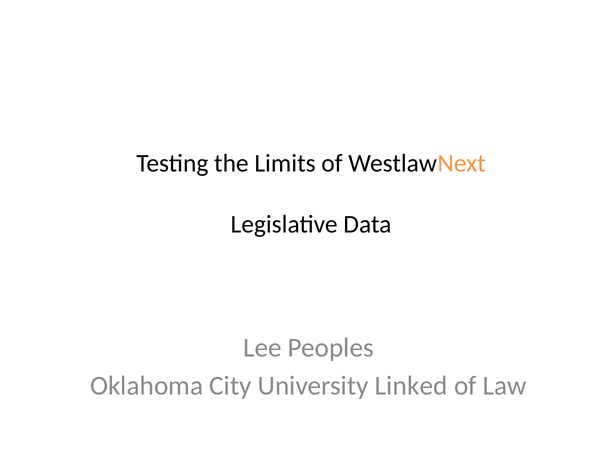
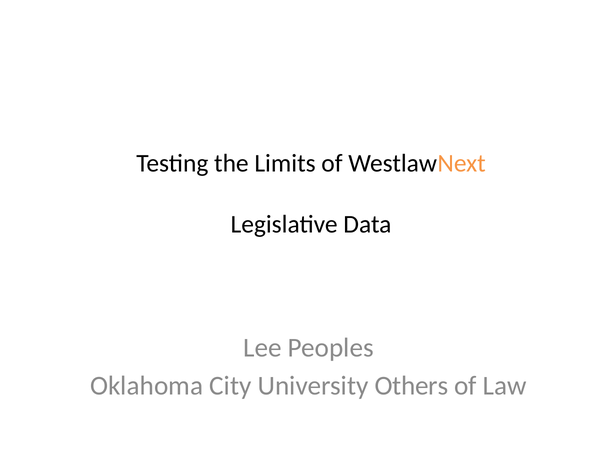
Linked: Linked -> Others
